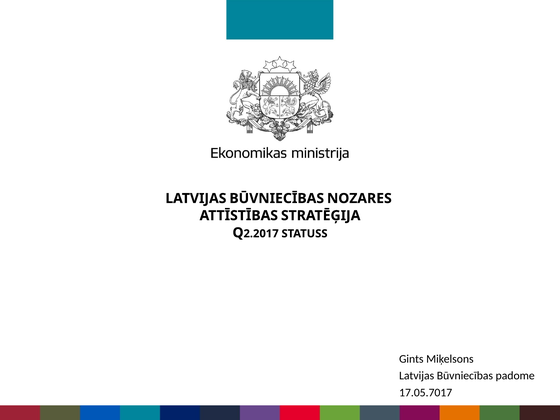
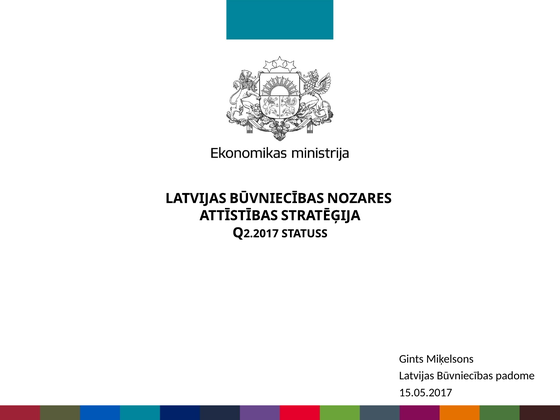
17.05.7017: 17.05.7017 -> 15.05.2017
